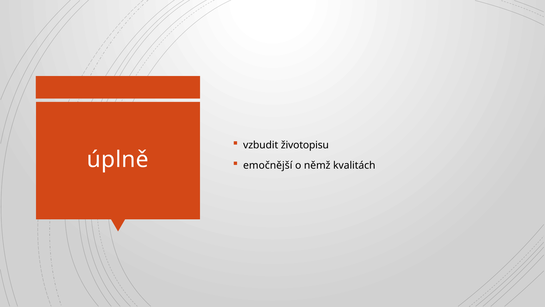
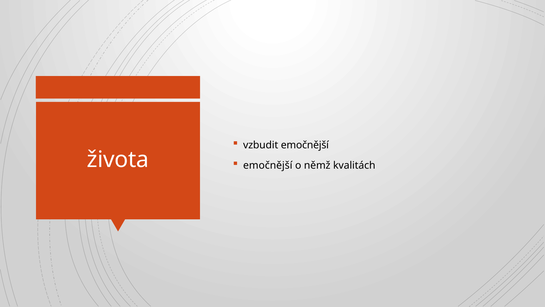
vzbudit životopisu: životopisu -> emočnější
úplně: úplně -> života
